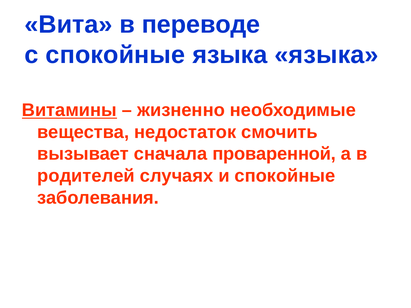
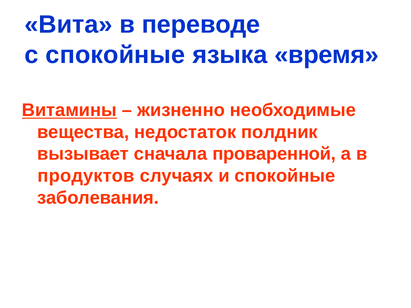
языка языка: языка -> время
смочить: смочить -> полдник
родителей: родителей -> продуктов
